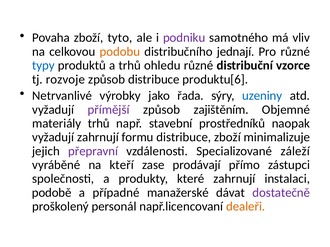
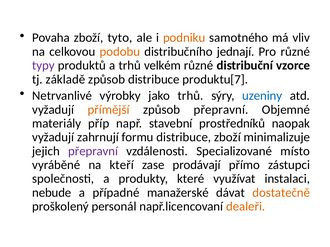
podniku colour: purple -> orange
typy colour: blue -> purple
ohledu: ohledu -> velkém
rozvoje: rozvoje -> základě
produktu[6: produktu[6 -> produktu[7
jako řada: řada -> trhů
přímější colour: purple -> orange
způsob zajištěním: zajištěním -> přepravní
materiály trhů: trhů -> příp
záleží: záleží -> místo
které zahrnují: zahrnují -> využívat
podobě: podobě -> nebude
dostatečně colour: purple -> orange
